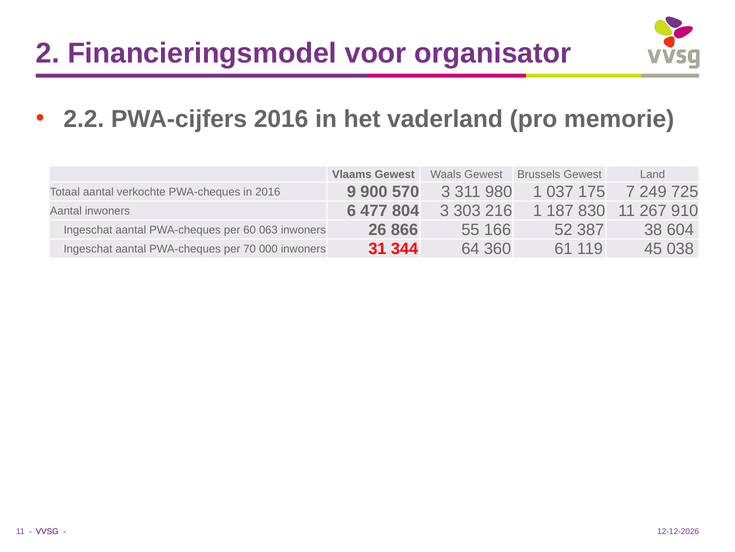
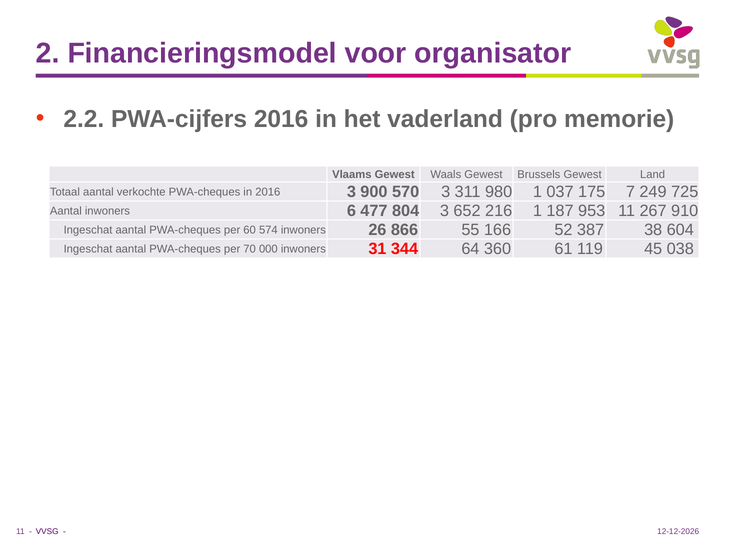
2016 9: 9 -> 3
303: 303 -> 652
830: 830 -> 953
063: 063 -> 574
